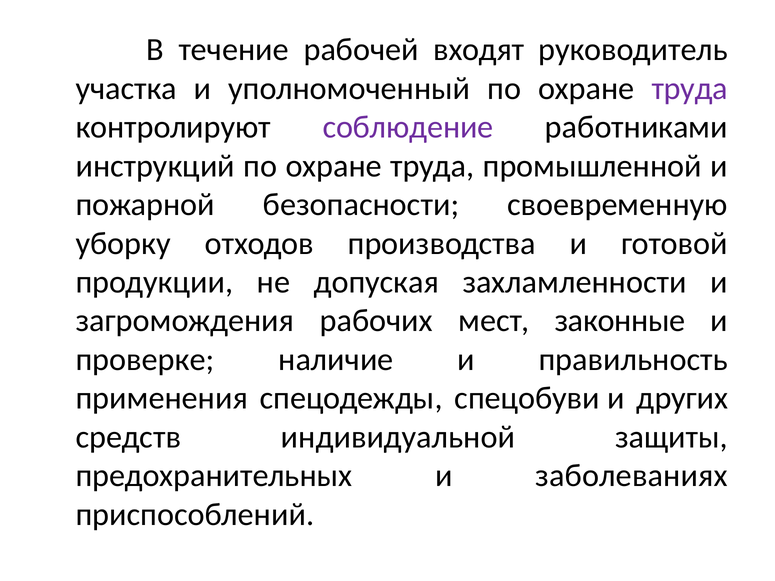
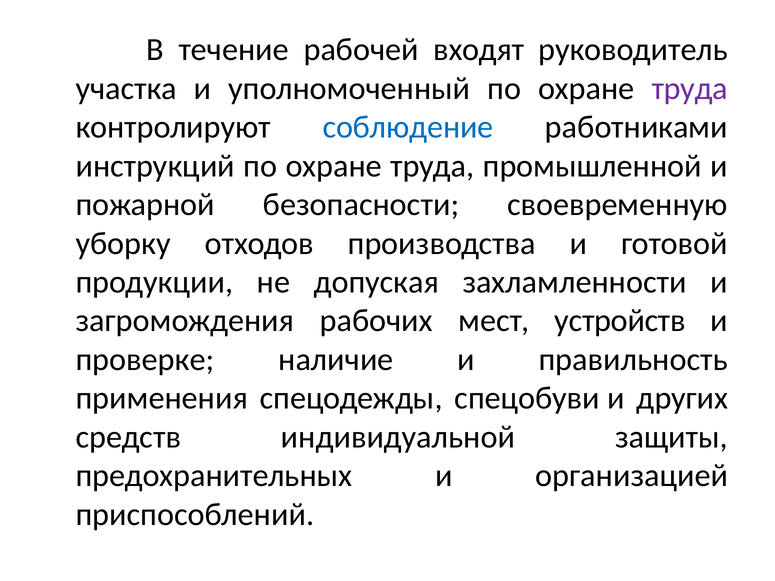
соблюдение colour: purple -> blue
законные: законные -> устройств
заболеваниях: заболеваниях -> организацией
